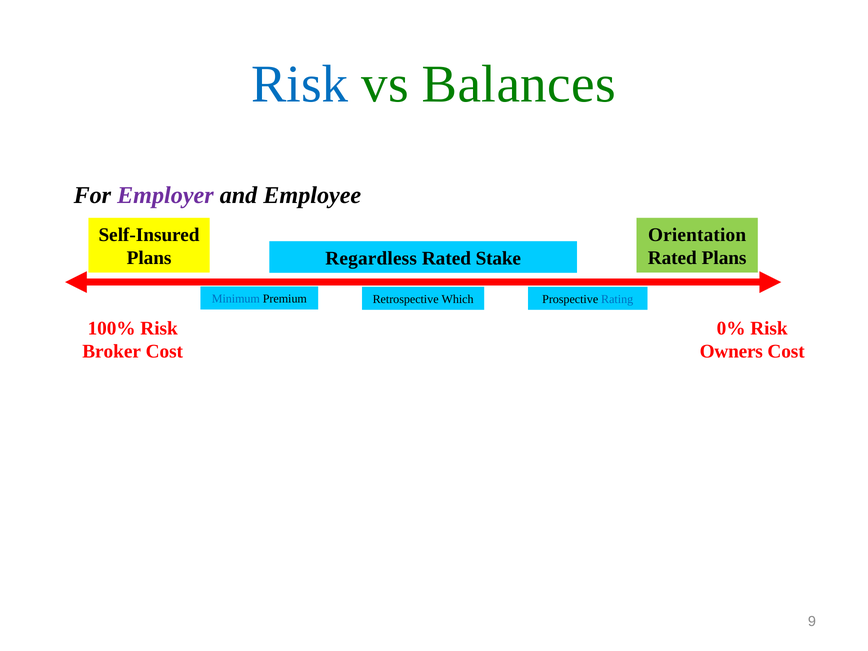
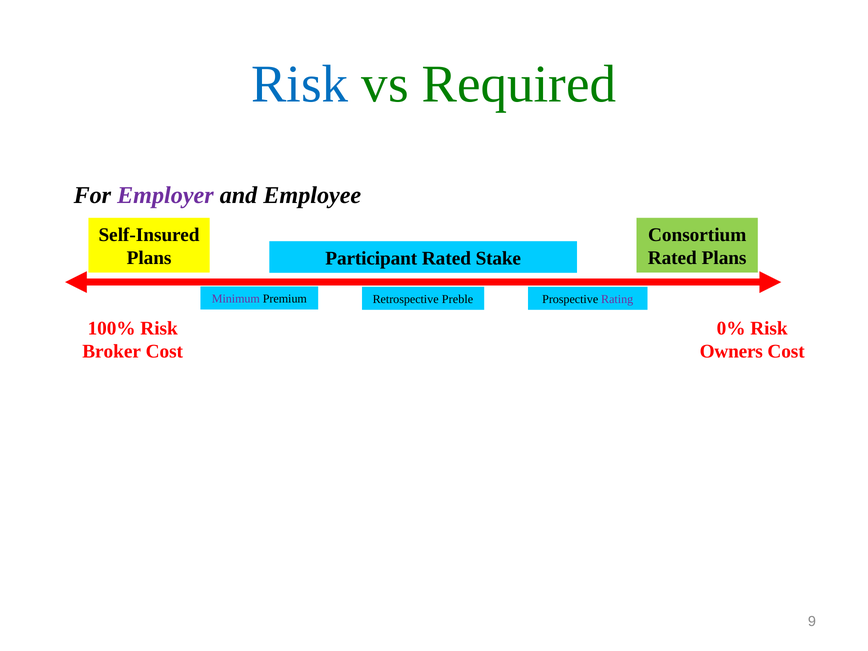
Balances: Balances -> Required
Orientation: Orientation -> Consortium
Regardless: Regardless -> Participant
Minimum colour: blue -> purple
Which: Which -> Preble
Rating colour: blue -> purple
